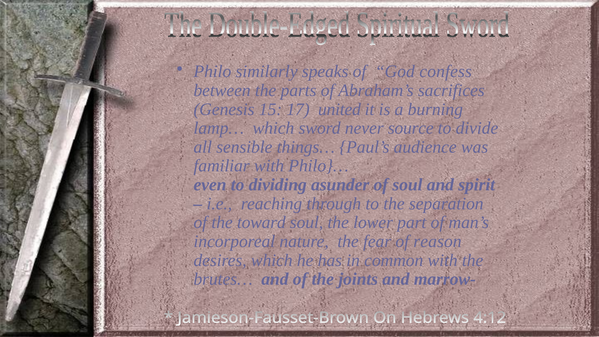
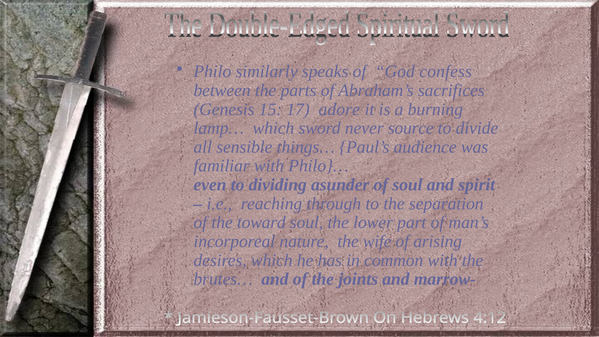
united: united -> adore
fear: fear -> wife
reason: reason -> arising
